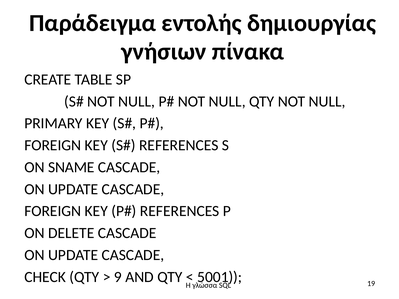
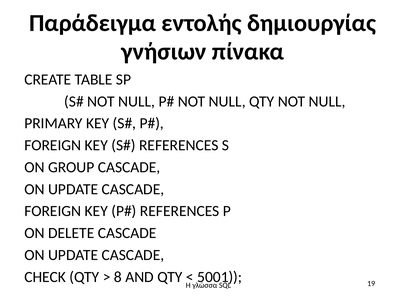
SNAME: SNAME -> GROUP
9: 9 -> 8
